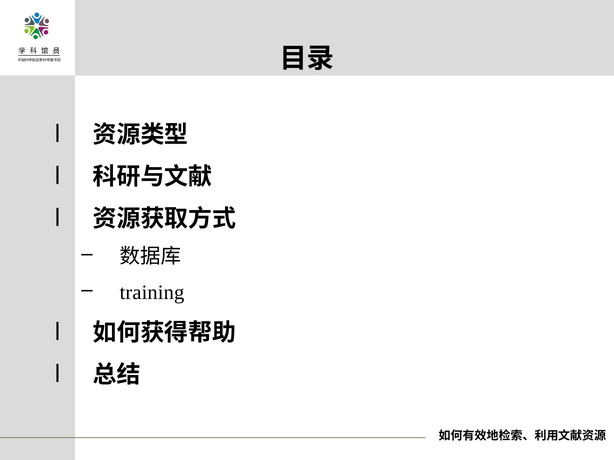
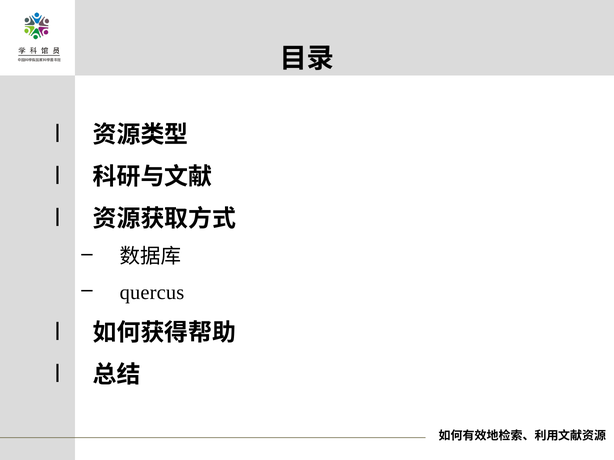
training: training -> quercus
